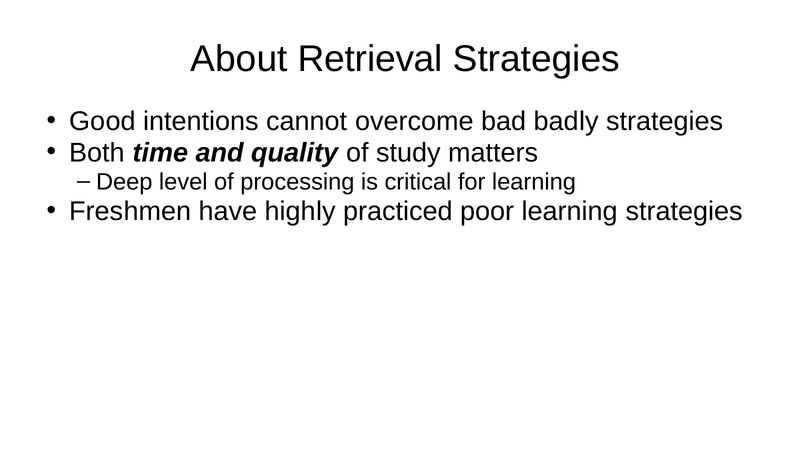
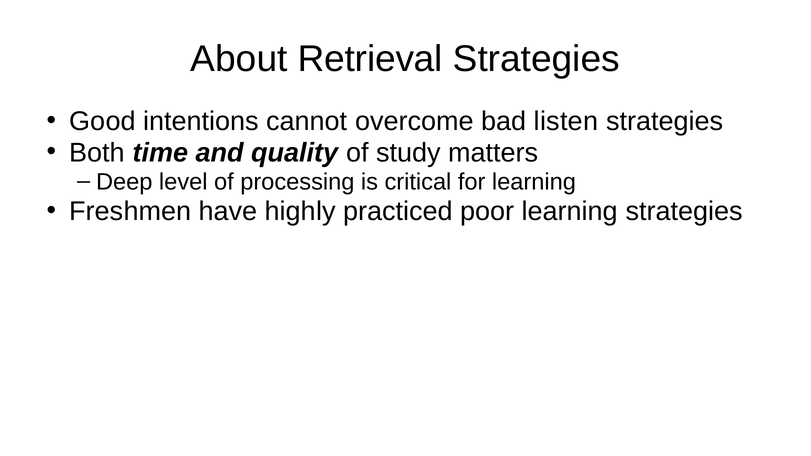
badly: badly -> listen
